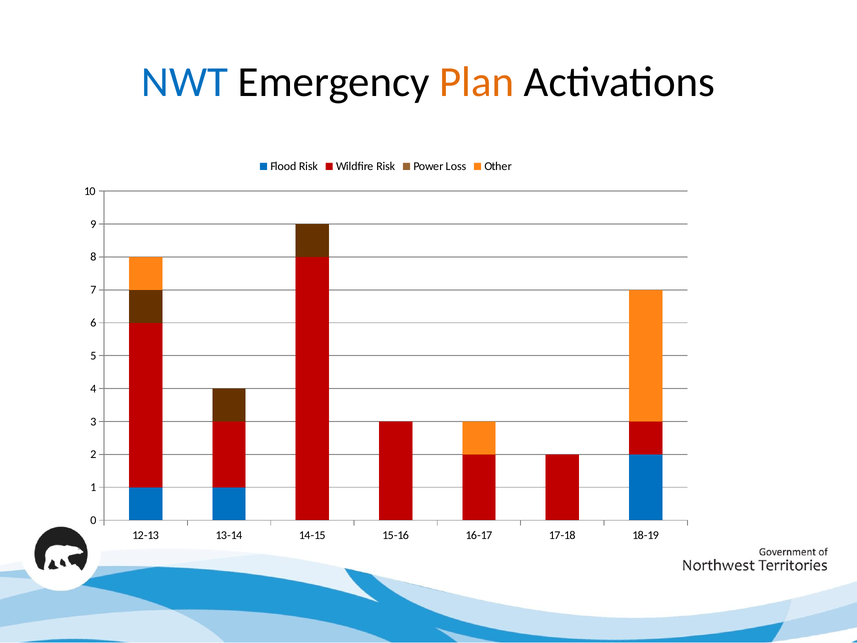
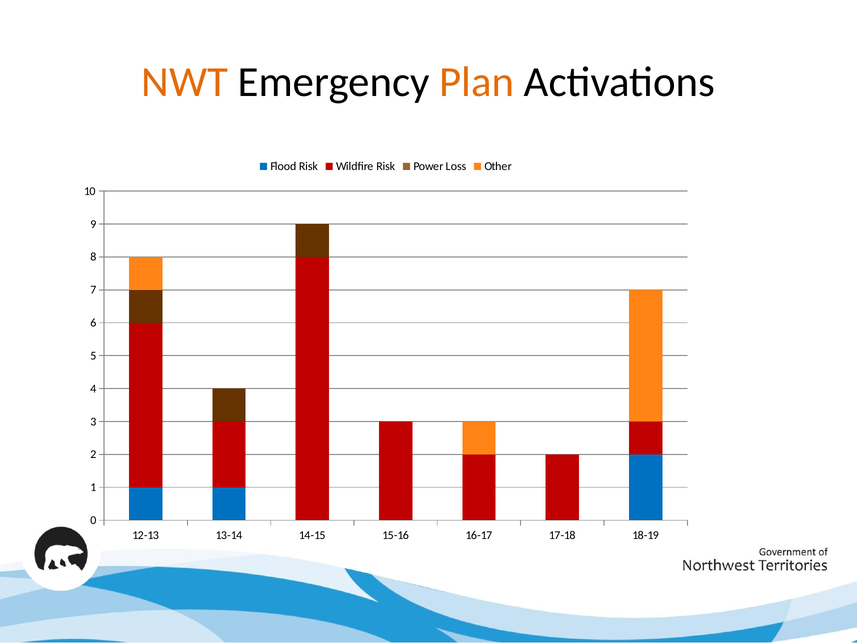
NWT colour: blue -> orange
